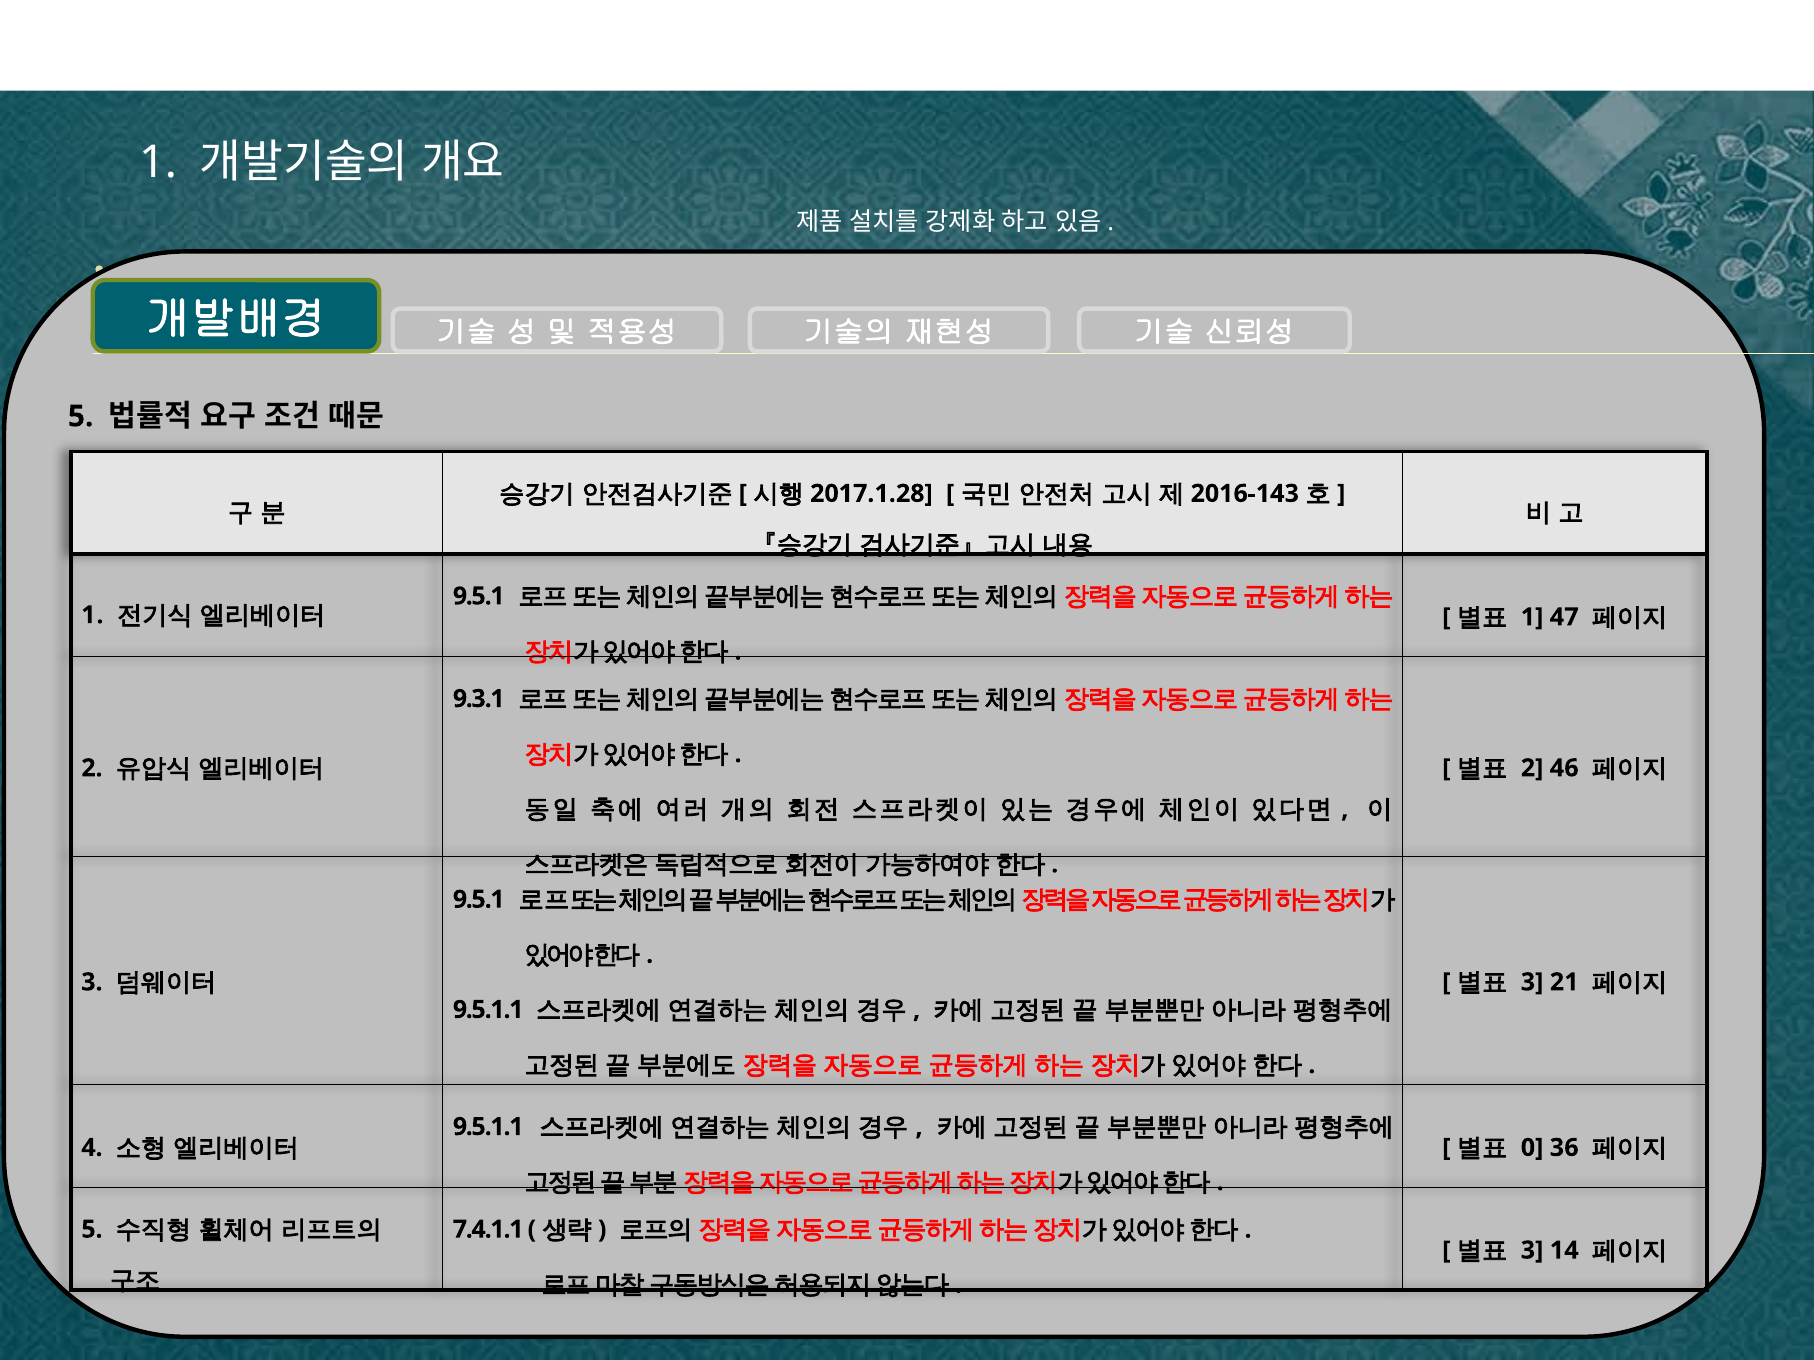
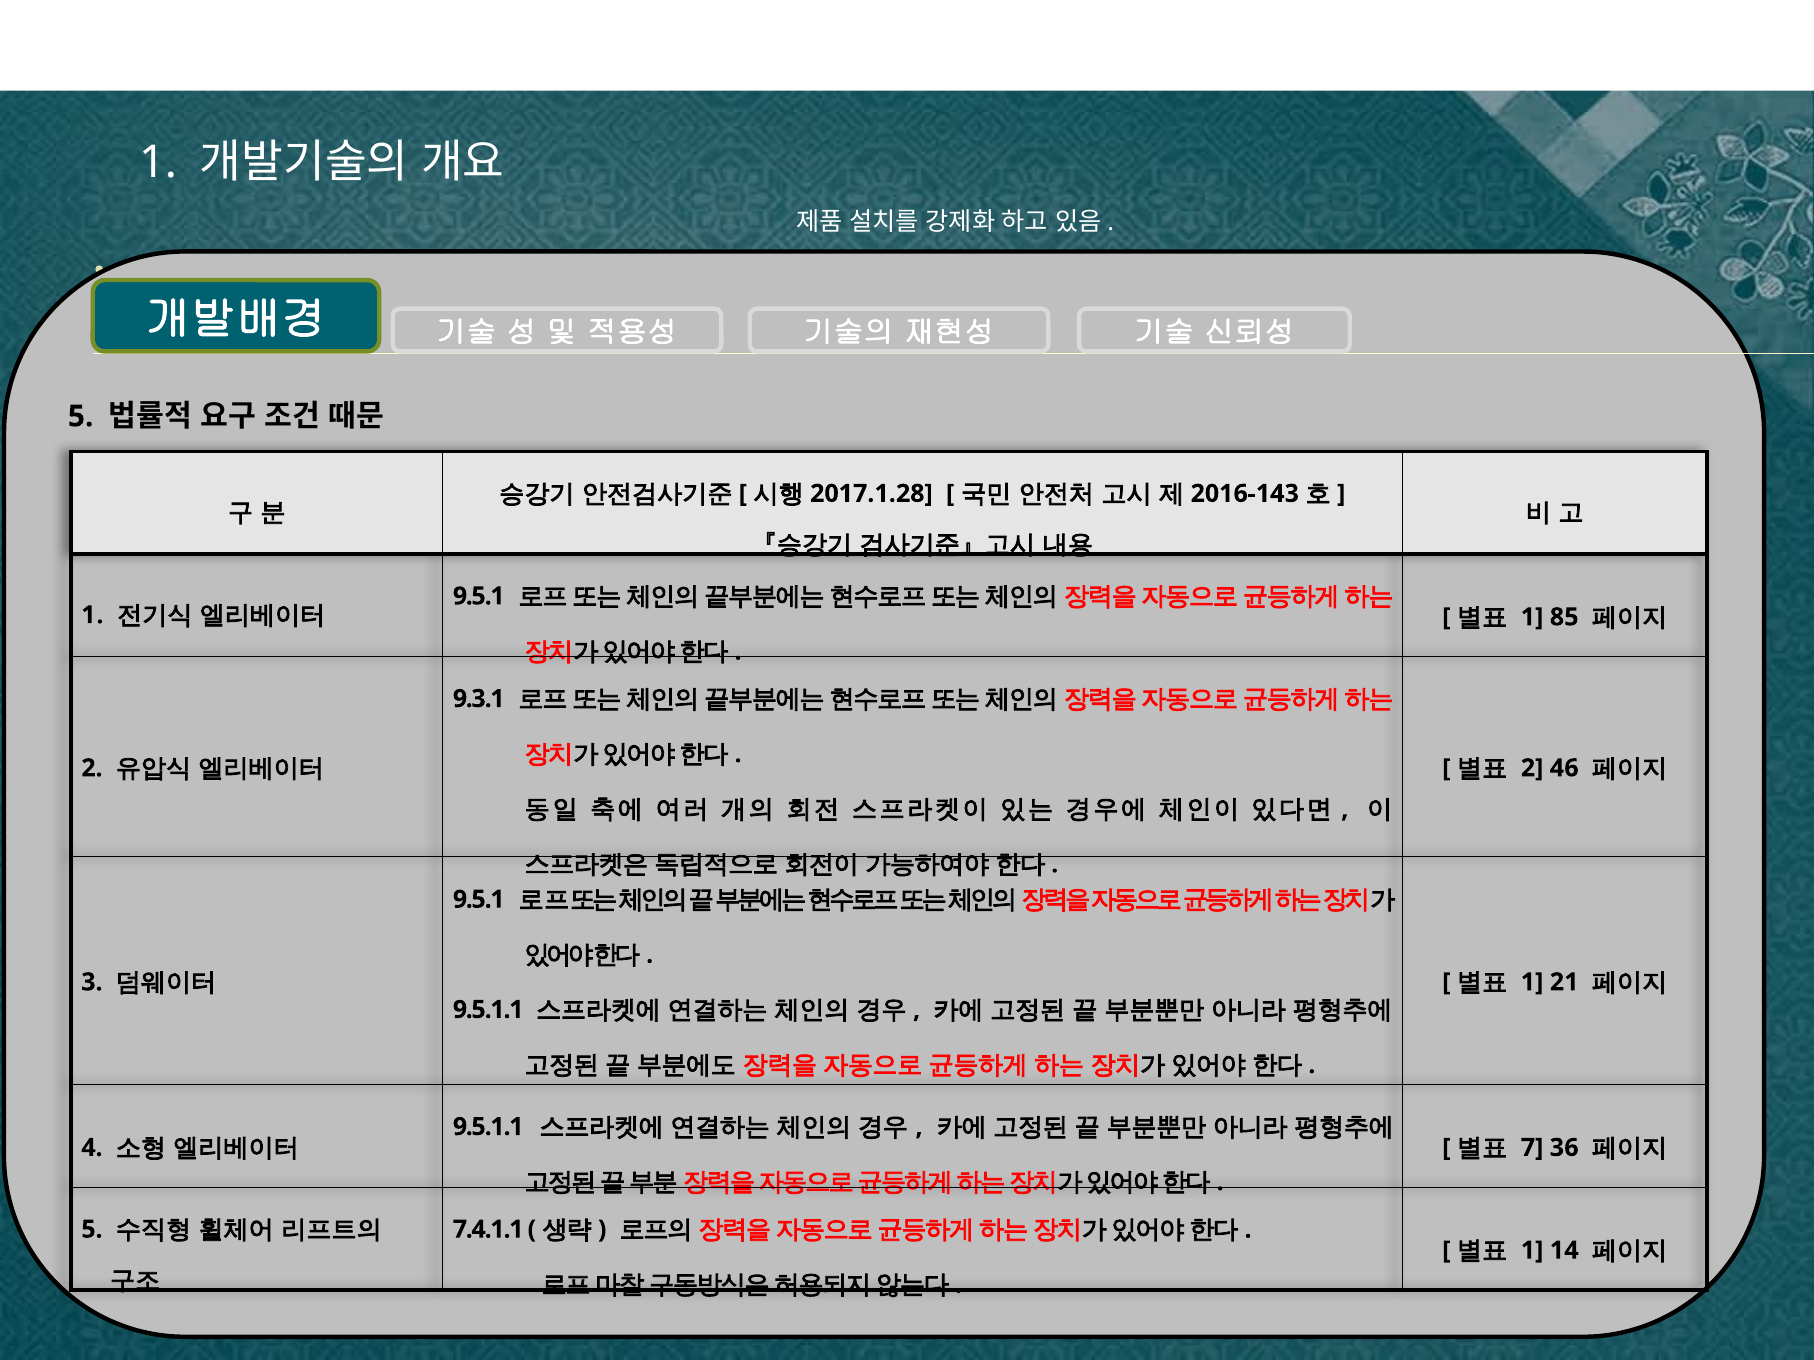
47: 47 -> 85
3 at (1532, 982): 3 -> 1
0: 0 -> 7
3 at (1532, 1251): 3 -> 1
